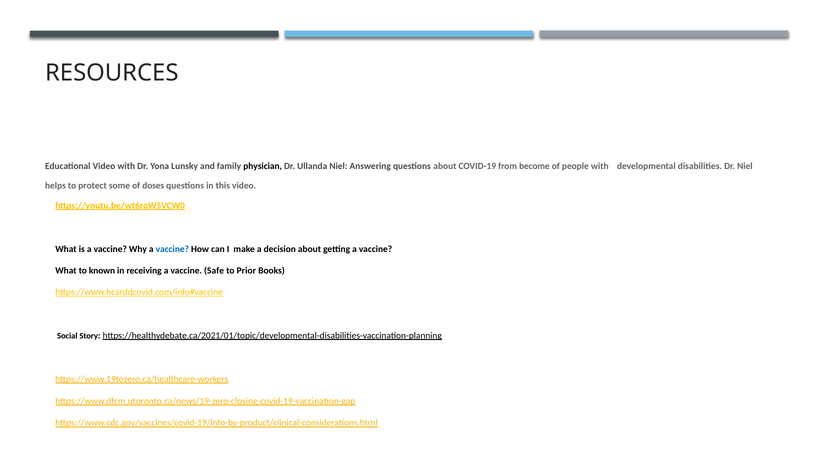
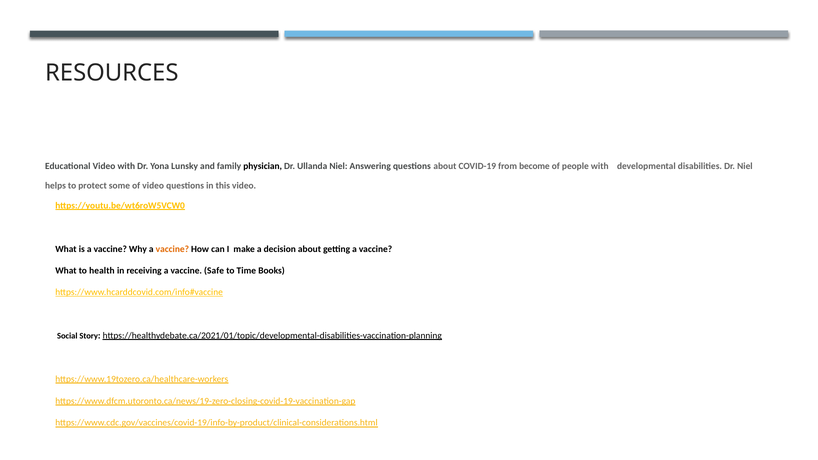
of doses: doses -> video
vaccine at (172, 249) colour: blue -> orange
known: known -> health
Prior: Prior -> Time
